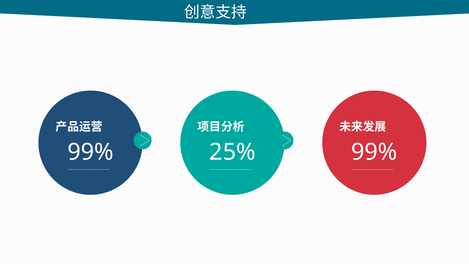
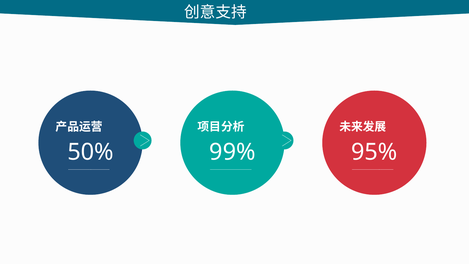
99% at (90, 152): 99% -> 50%
25%: 25% -> 99%
99% at (374, 152): 99% -> 95%
